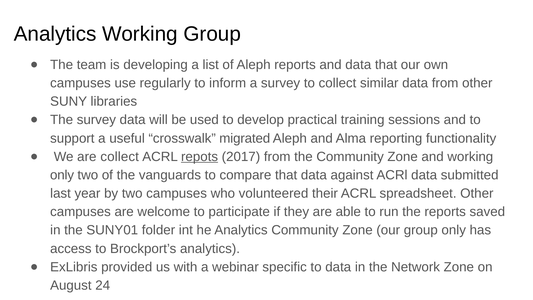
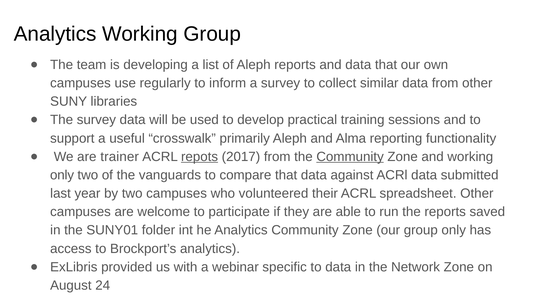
migrated: migrated -> primarily
are collect: collect -> trainer
Community at (350, 157) underline: none -> present
